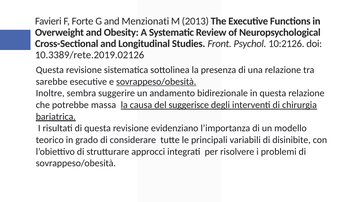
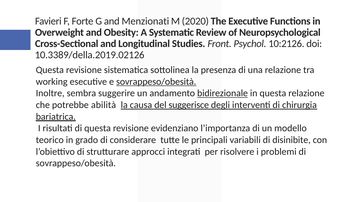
2013: 2013 -> 2020
10.3389/rete.2019.02126: 10.3389/rete.2019.02126 -> 10.3389/della.2019.02126
sarebbe: sarebbe -> working
bidirezionale underline: none -> present
massa: massa -> abilità
